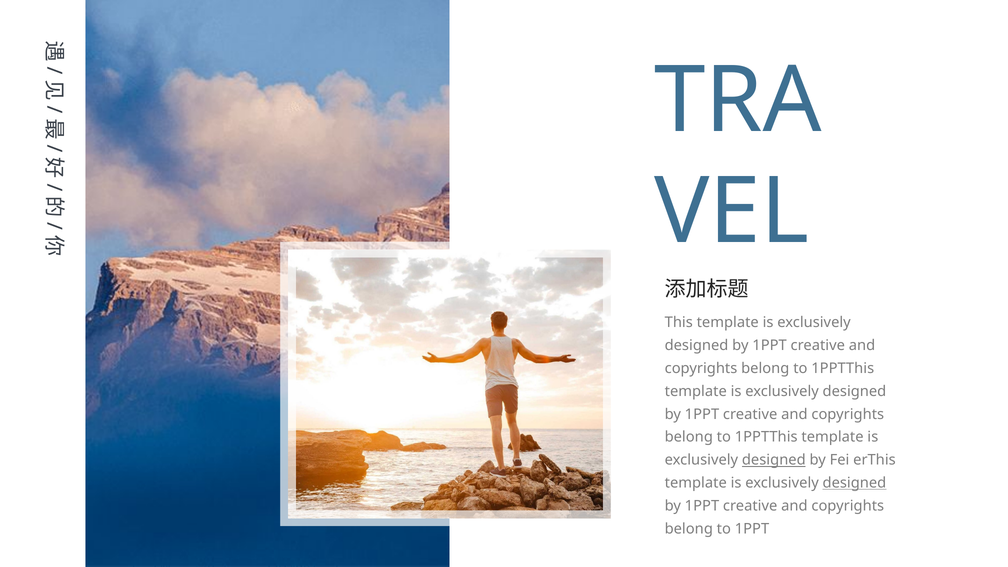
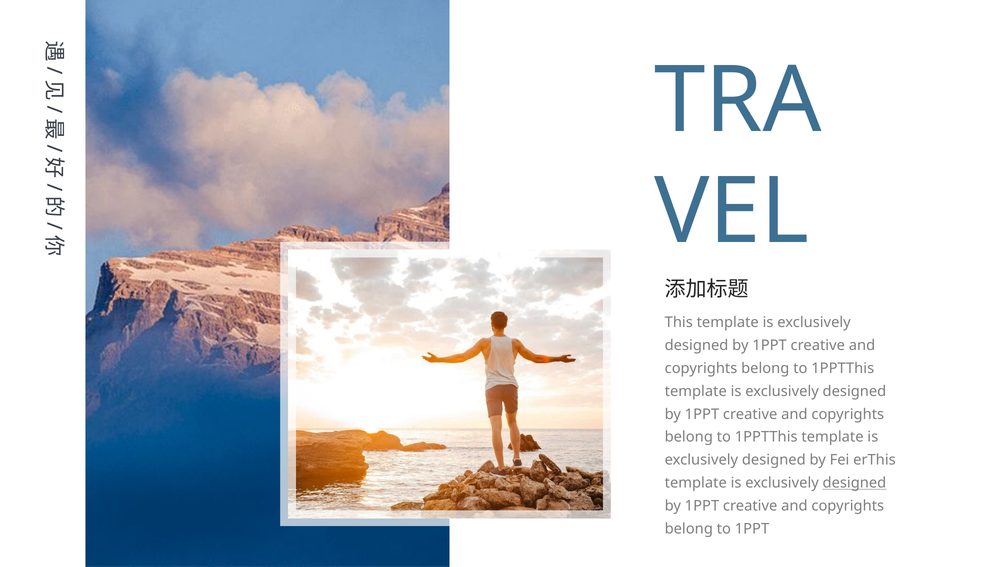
designed at (774, 460) underline: present -> none
